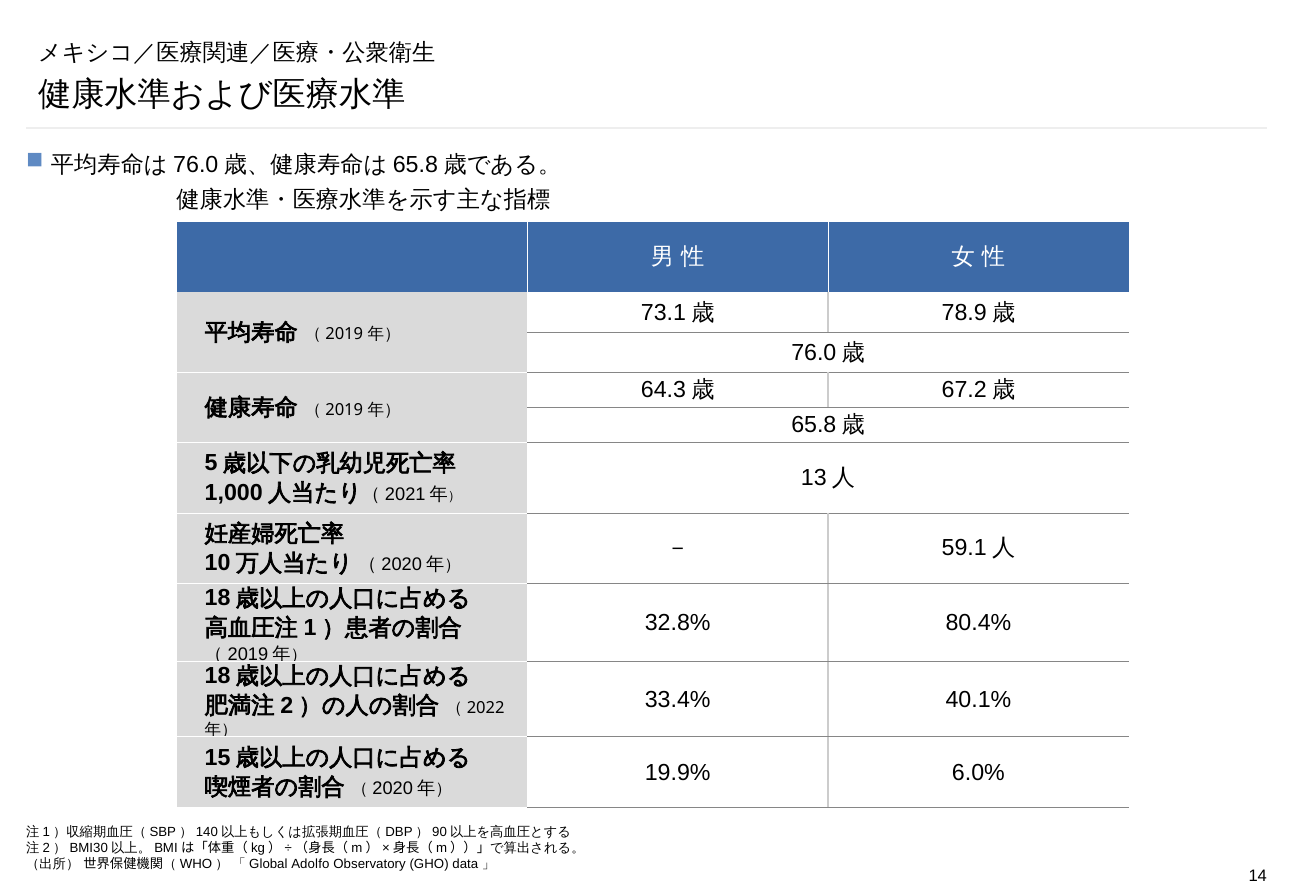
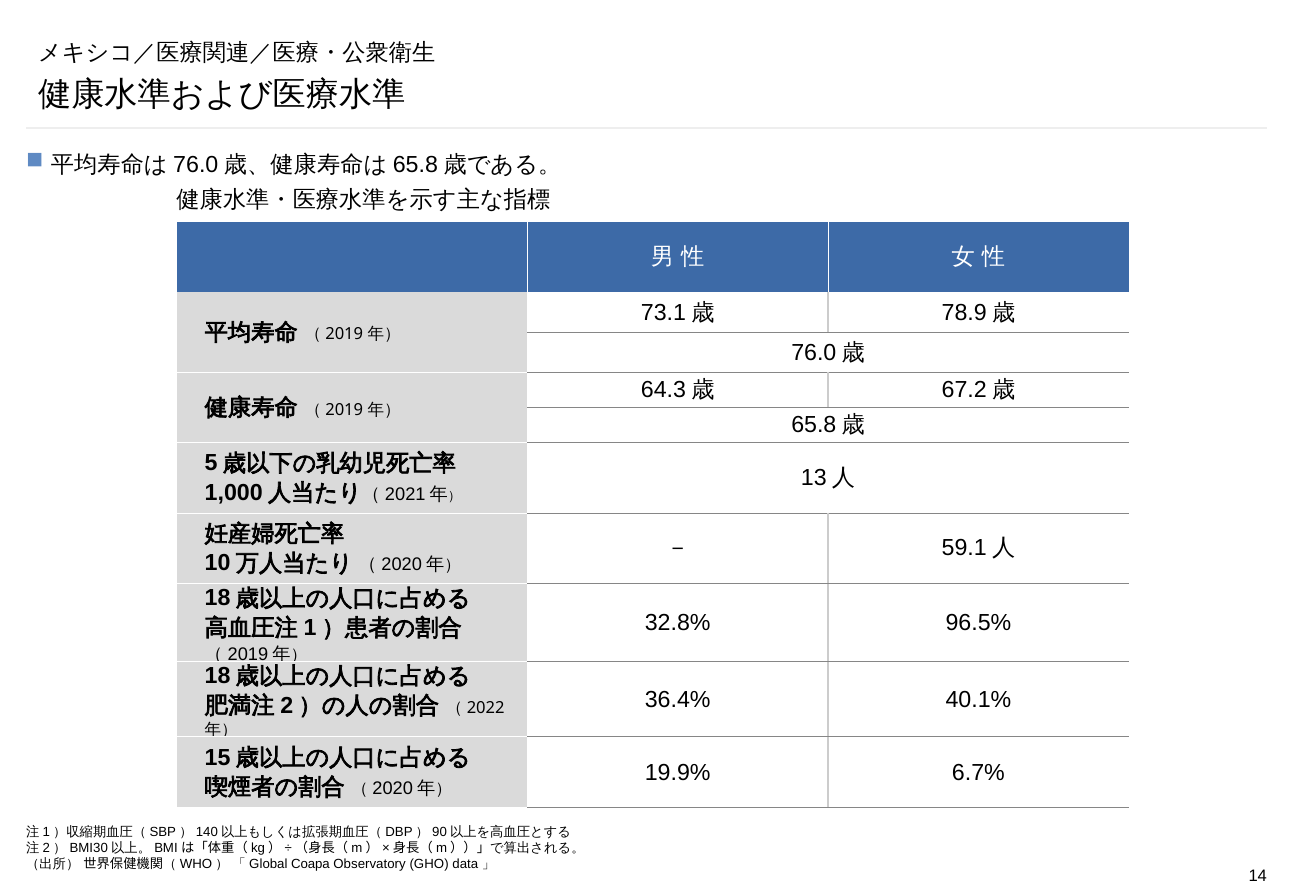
80.4%: 80.4% -> 96.5%
33.4%: 33.4% -> 36.4%
6.0%: 6.0% -> 6.7%
Adolfo: Adolfo -> Coapa
